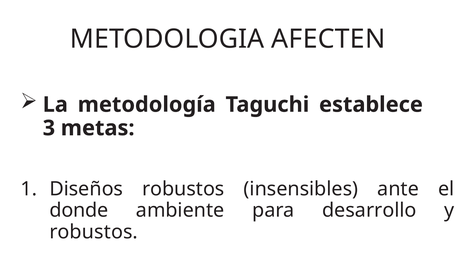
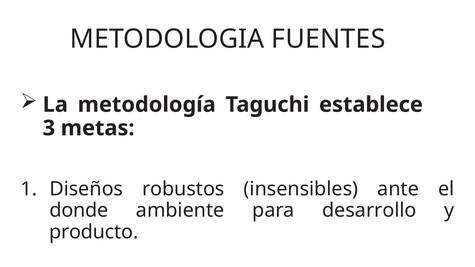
AFECTEN: AFECTEN -> FUENTES
robustos at (94, 232): robustos -> producto
